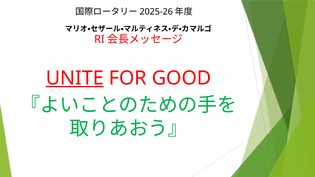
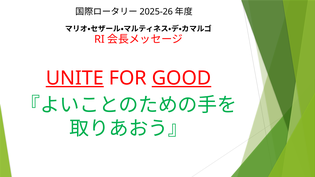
GOOD underline: none -> present
